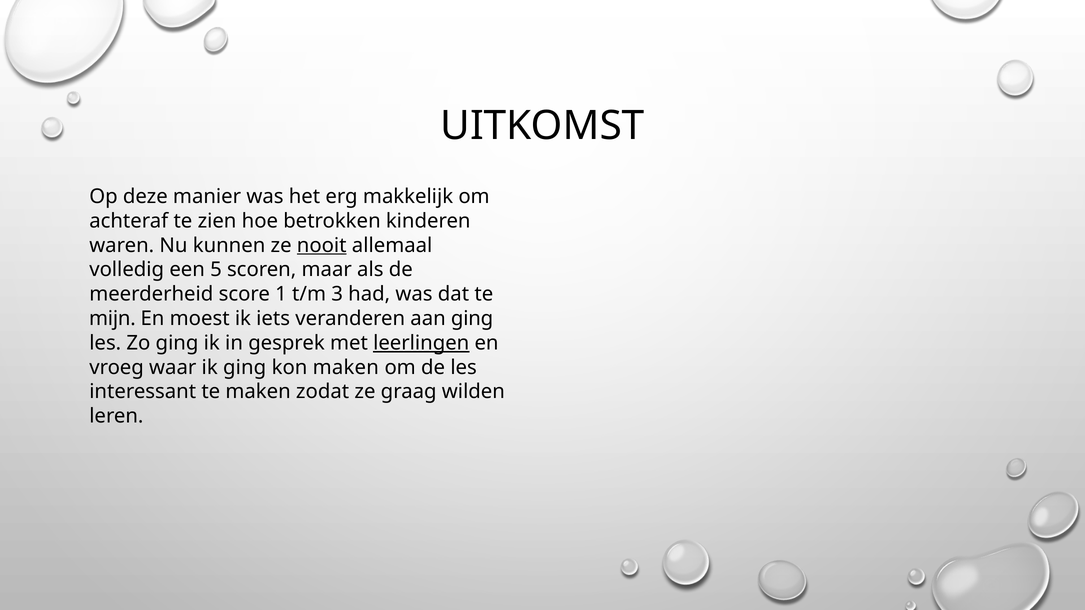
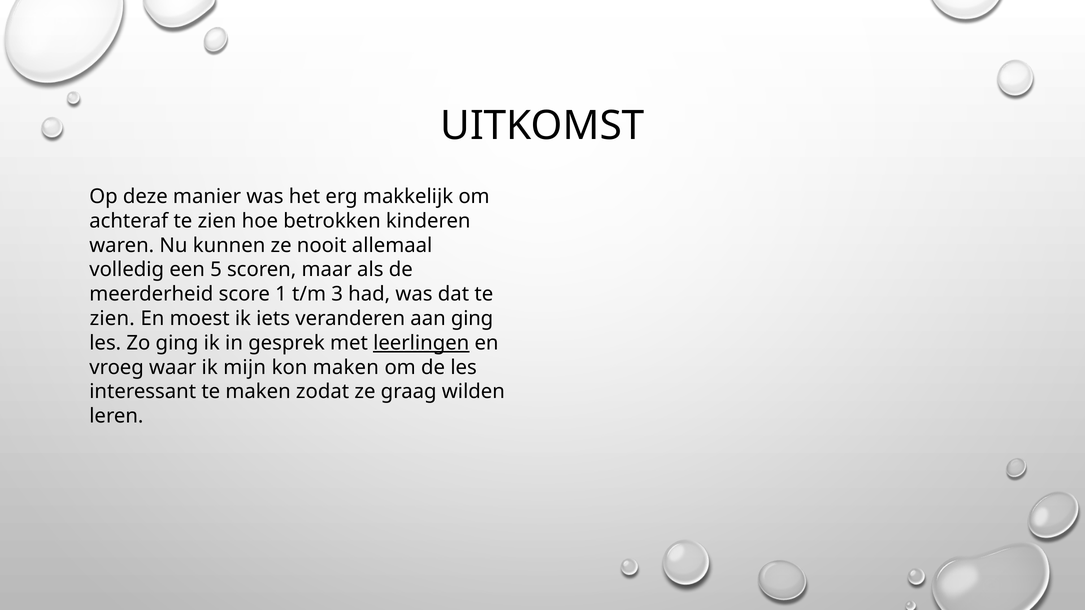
nooit underline: present -> none
mijn at (112, 319): mijn -> zien
ik ging: ging -> mijn
